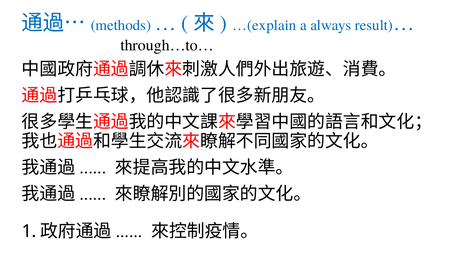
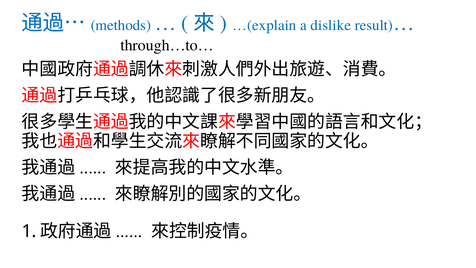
always: always -> dislike
